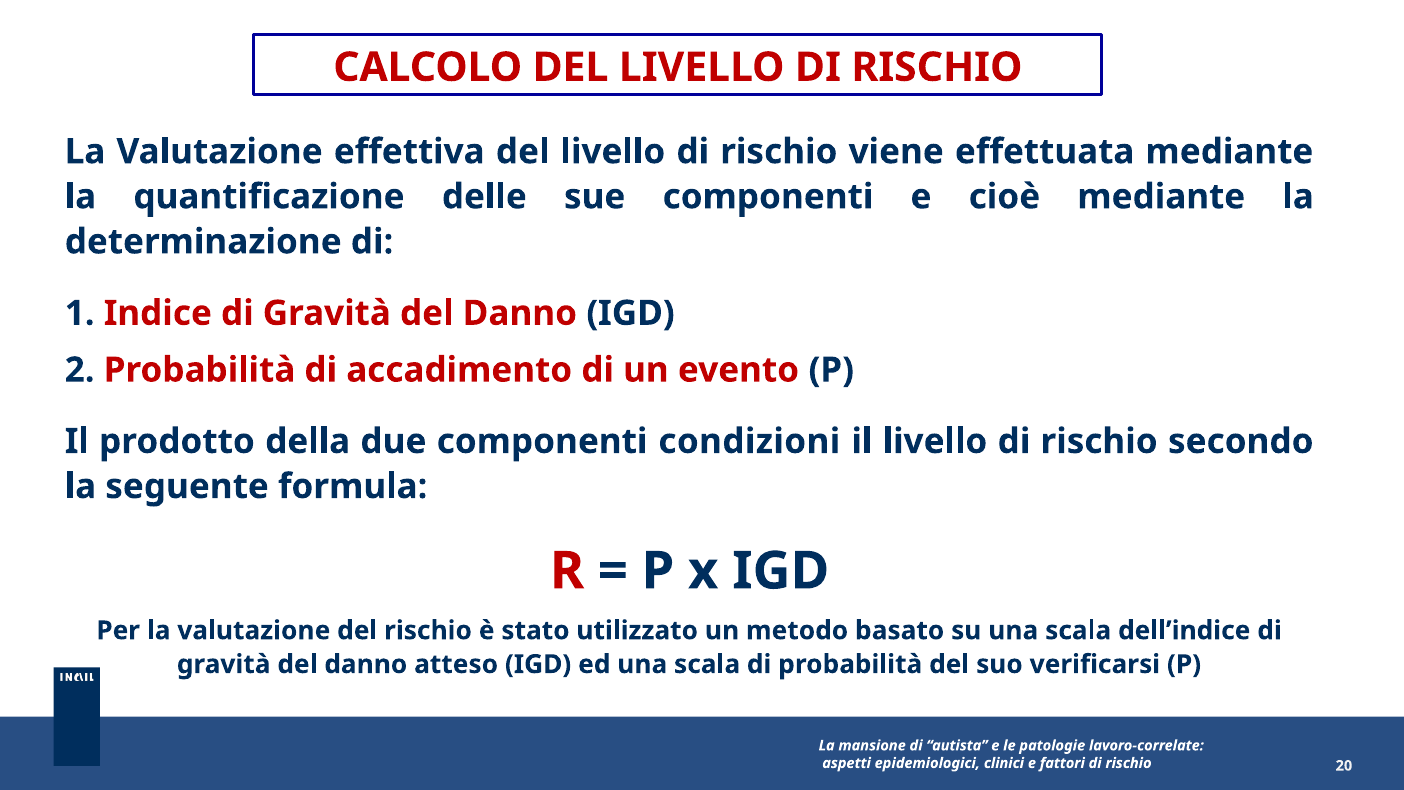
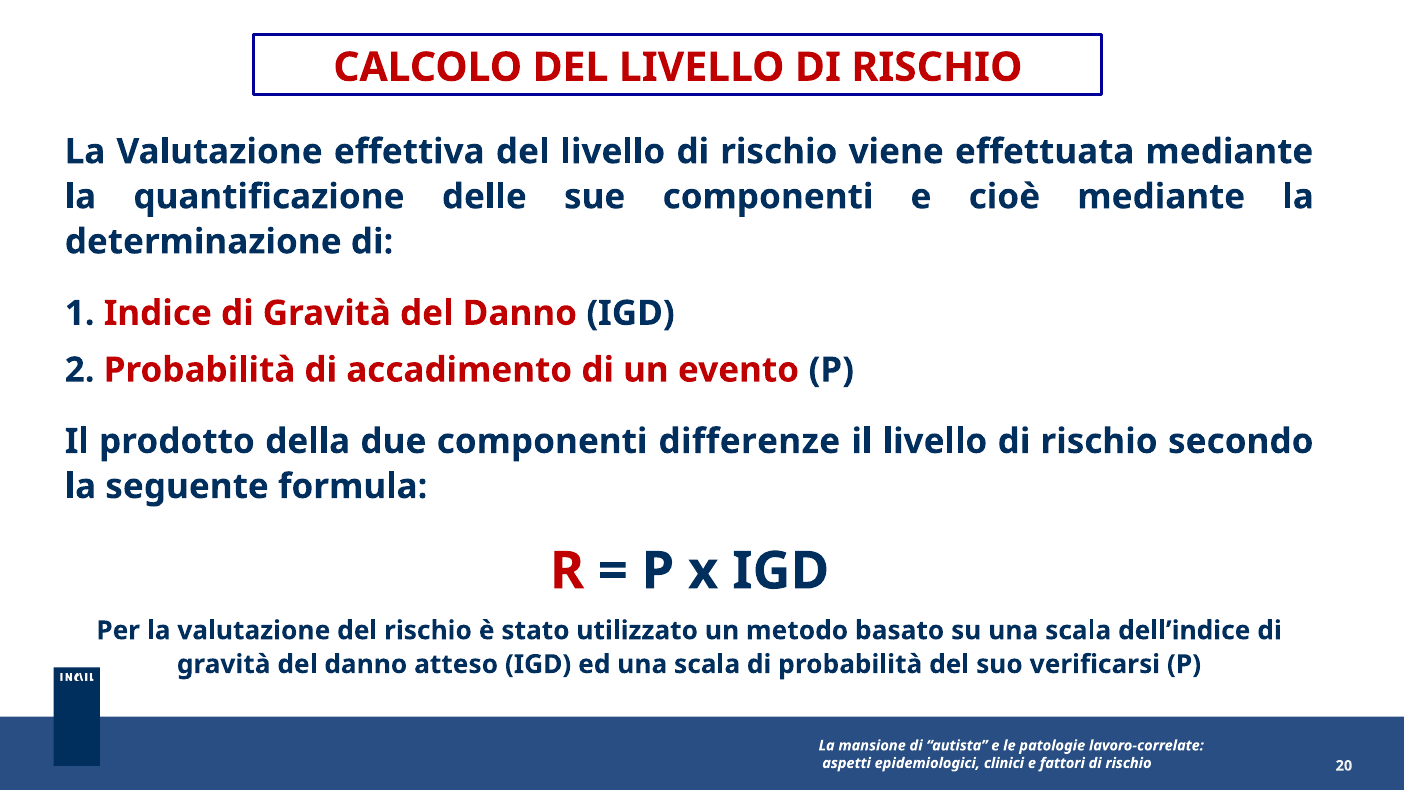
condizioni: condizioni -> differenze
